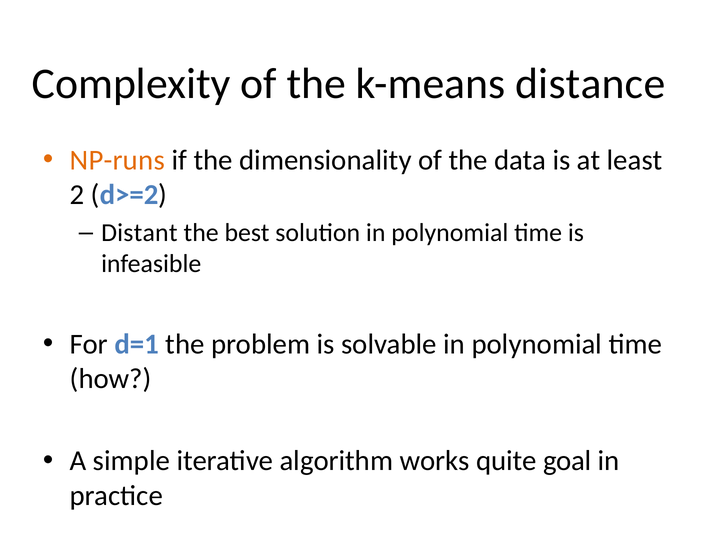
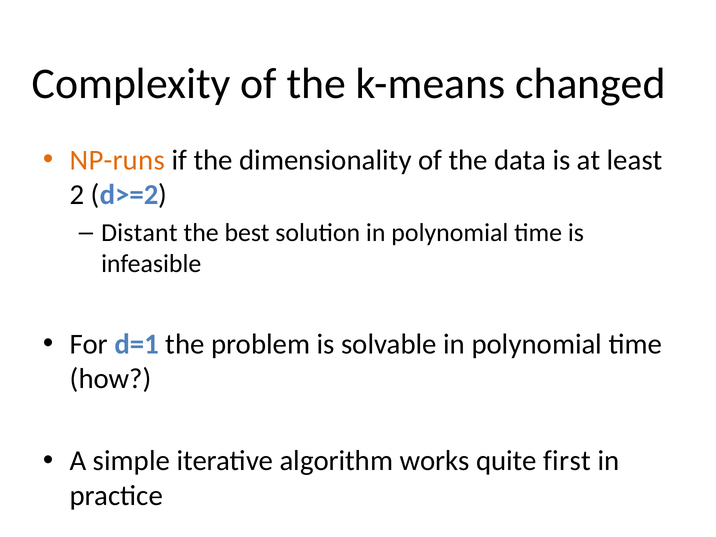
distance: distance -> changed
goal: goal -> first
